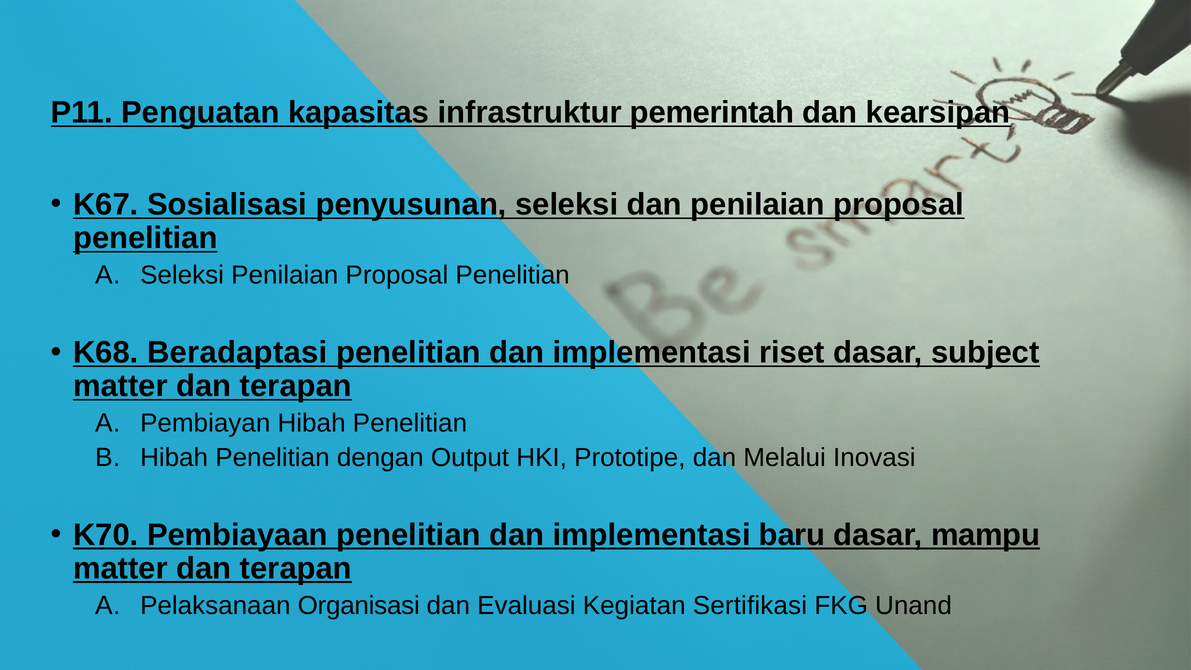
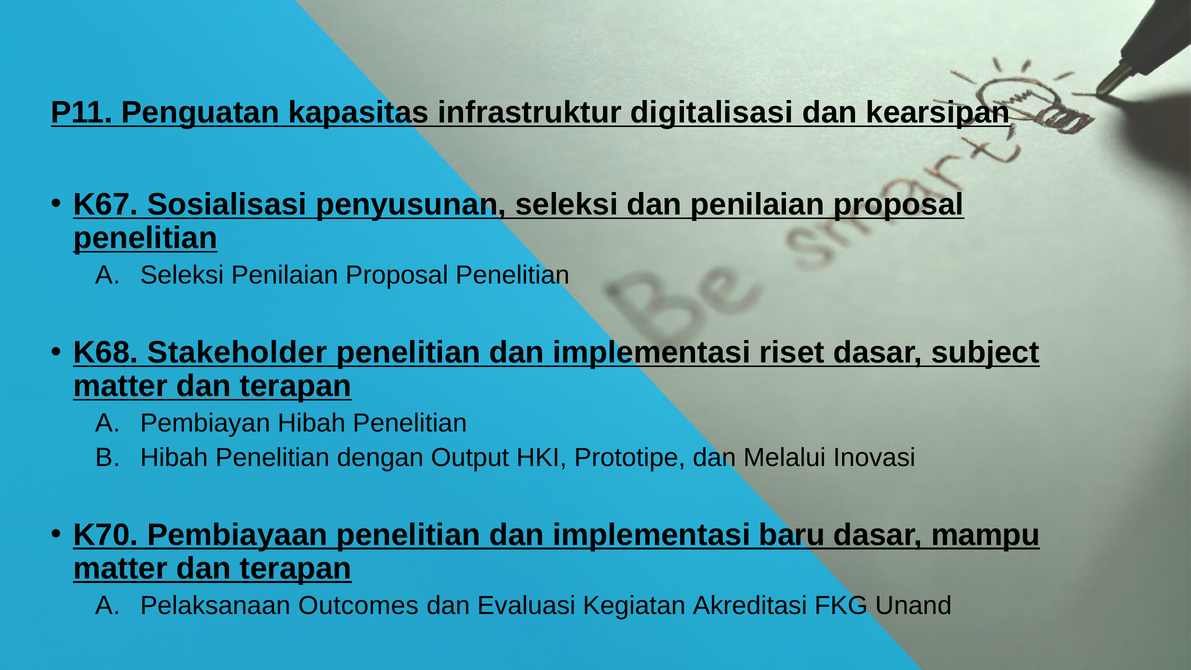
pemerintah: pemerintah -> digitalisasi
Beradaptasi: Beradaptasi -> Stakeholder
Organisasi: Organisasi -> Outcomes
Sertifikasi: Sertifikasi -> Akreditasi
